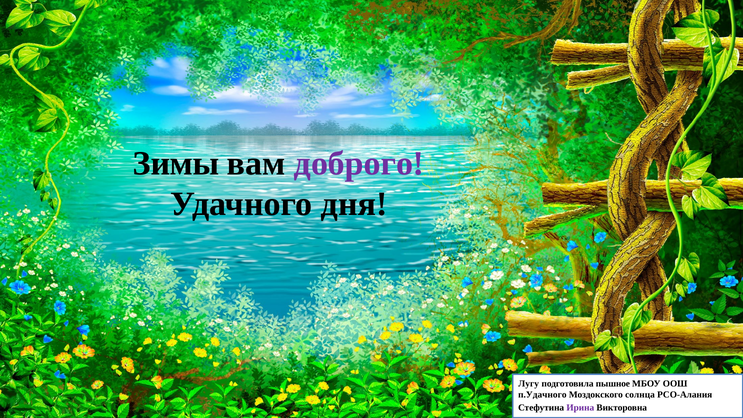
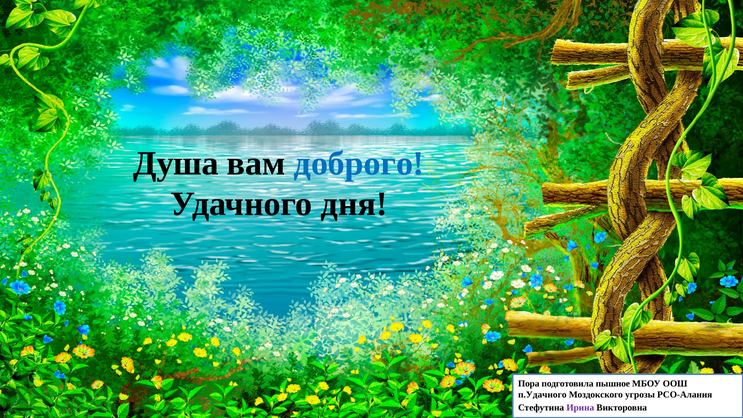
Зимы: Зимы -> Душа
доброго colour: purple -> blue
Лугу: Лугу -> Пора
солнца: солнца -> угрозы
